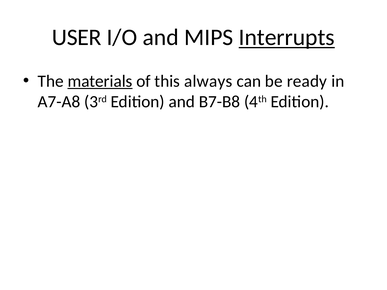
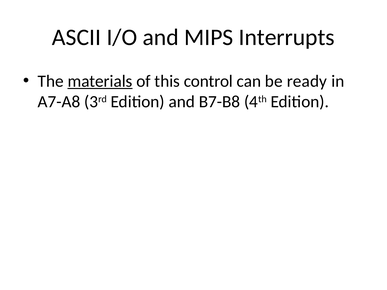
USER: USER -> ASCII
Interrupts underline: present -> none
always: always -> control
